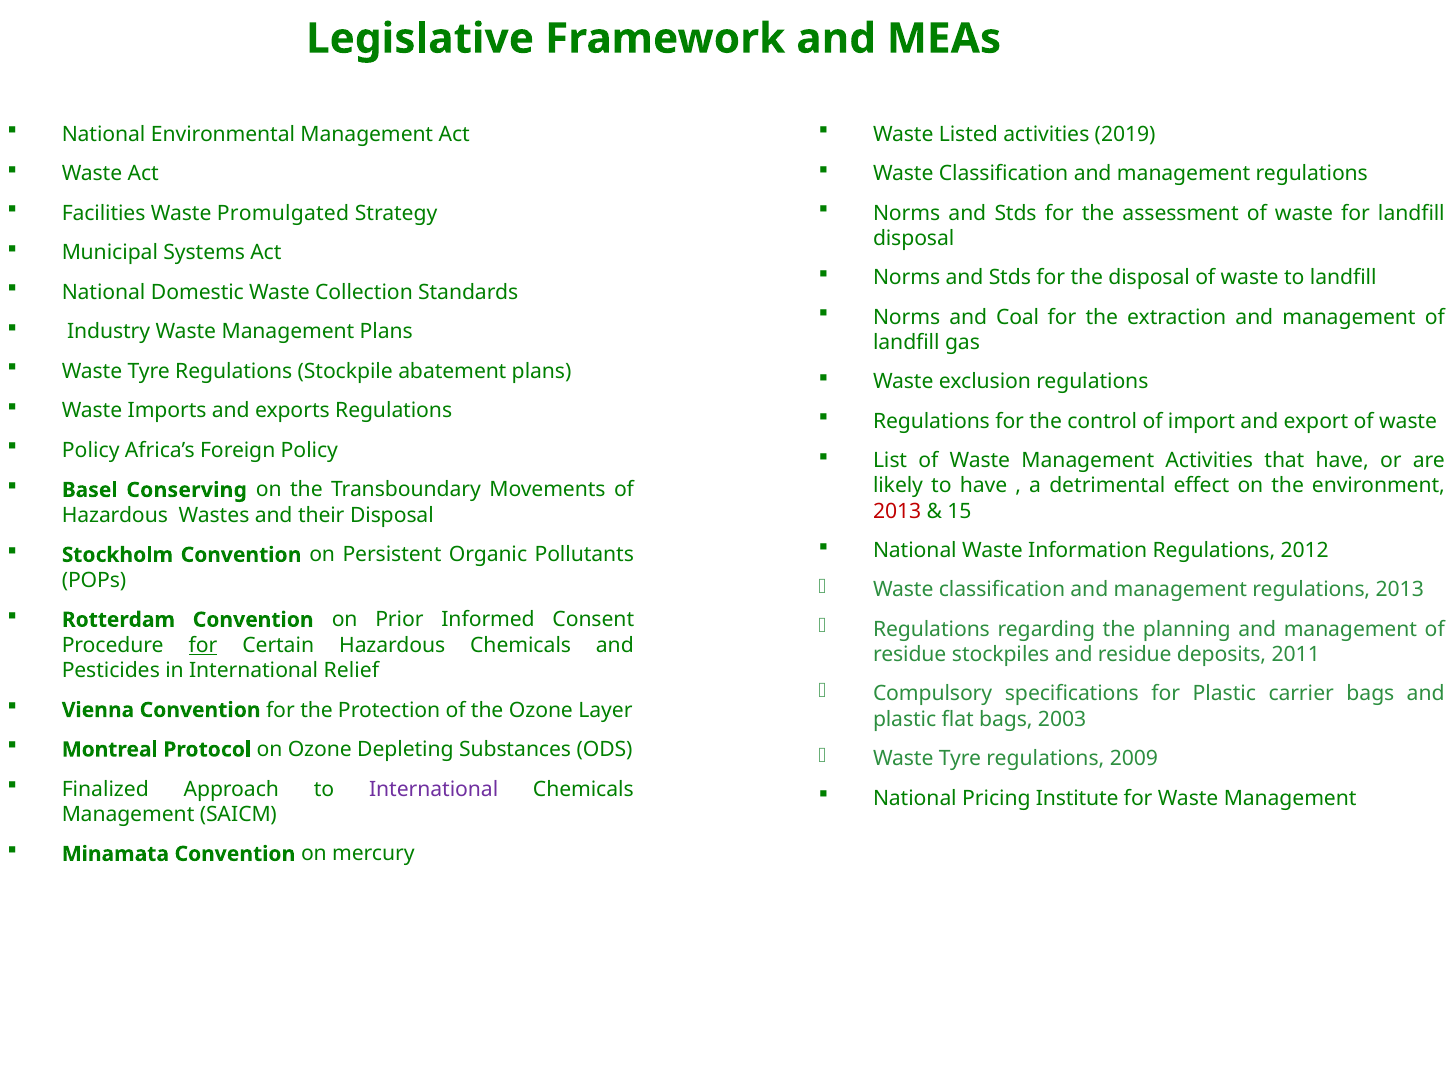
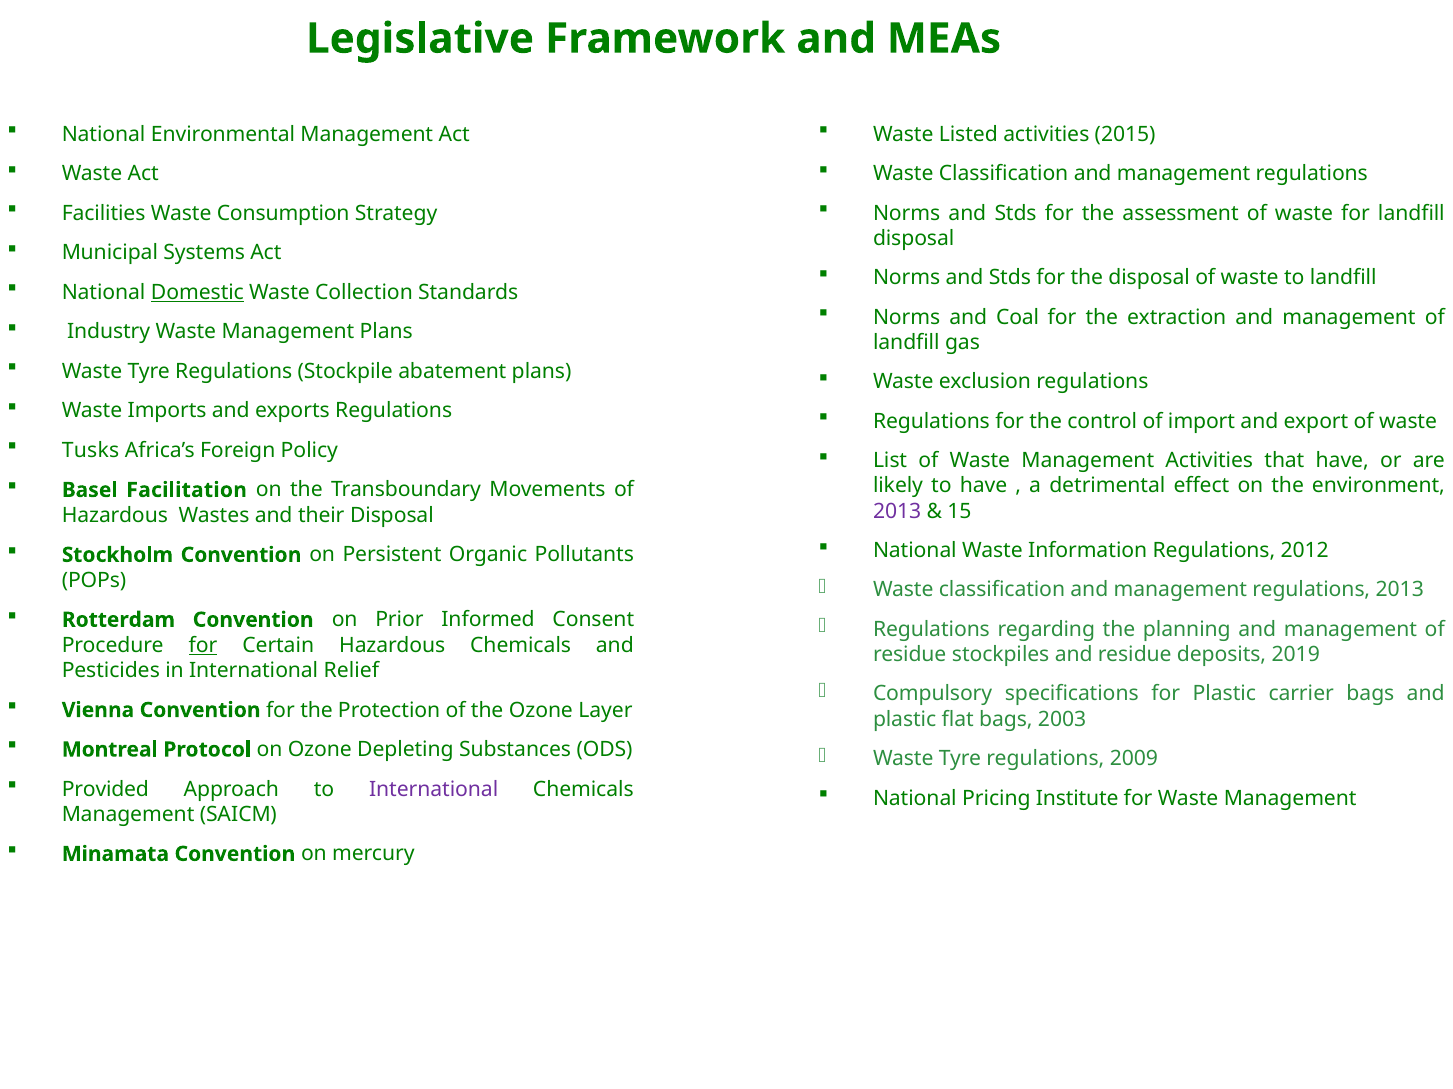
2019: 2019 -> 2015
Promulgated: Promulgated -> Consumption
Domestic underline: none -> present
Policy at (91, 451): Policy -> Tusks
Conserving: Conserving -> Facilitation
2013 at (897, 512) colour: red -> purple
2011: 2011 -> 2019
Finalized: Finalized -> Provided
